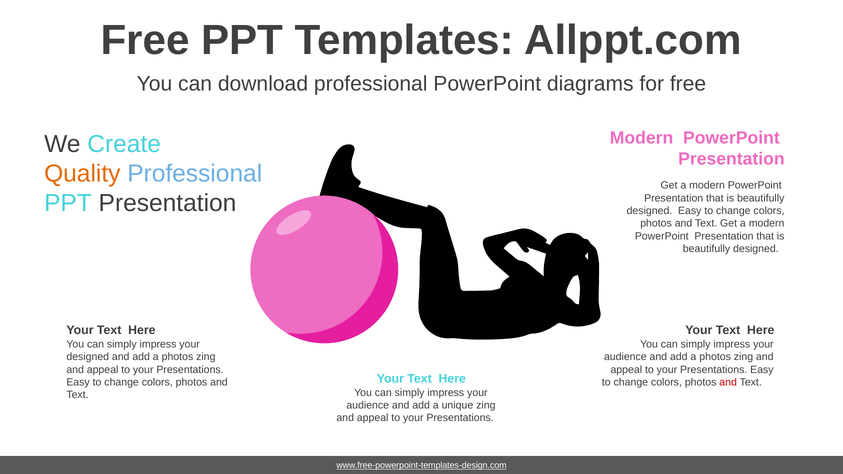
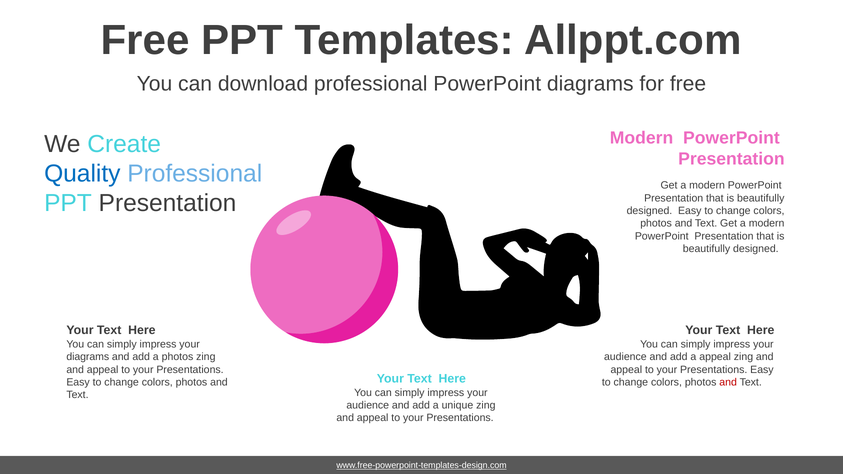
Quality colour: orange -> blue
designed at (88, 357): designed -> diagrams
photos at (715, 357): photos -> appeal
